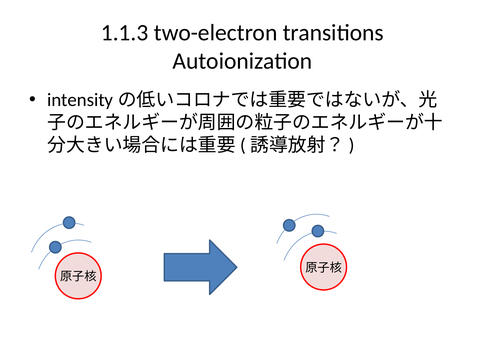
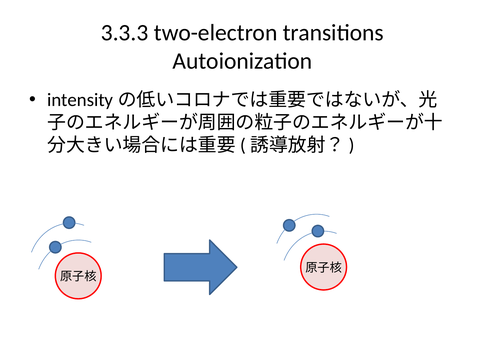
1.1.3: 1.1.3 -> 3.3.3
